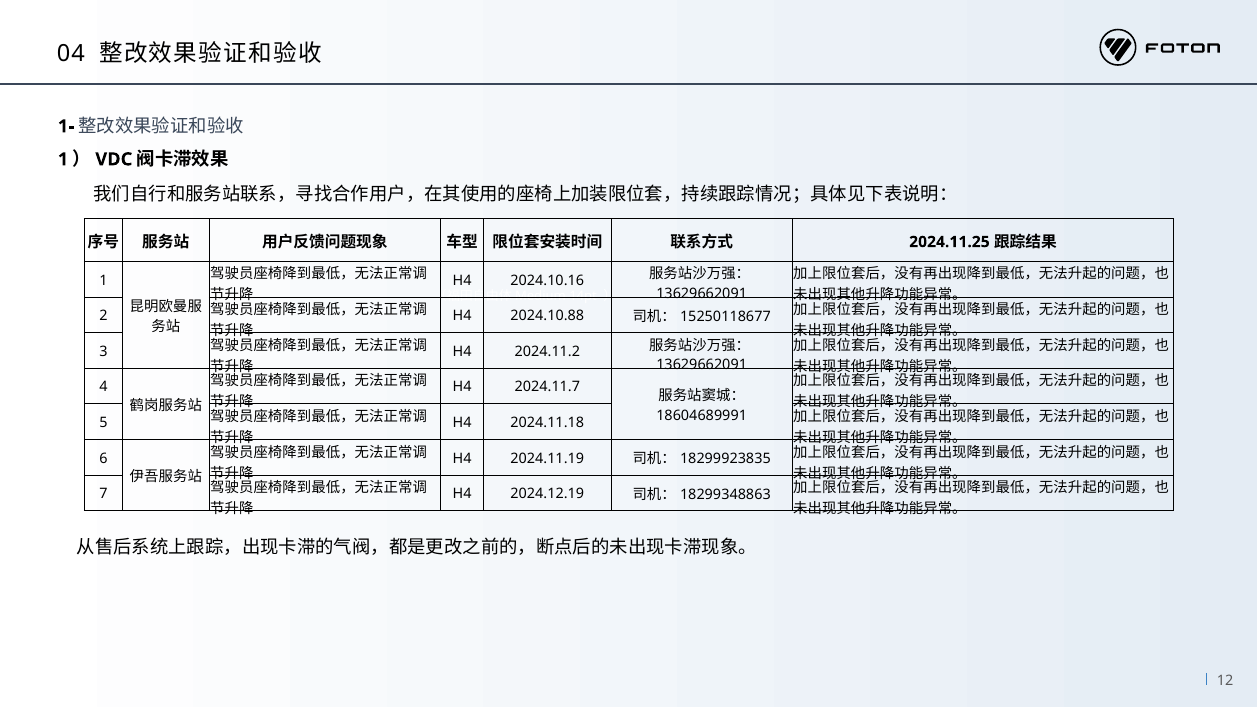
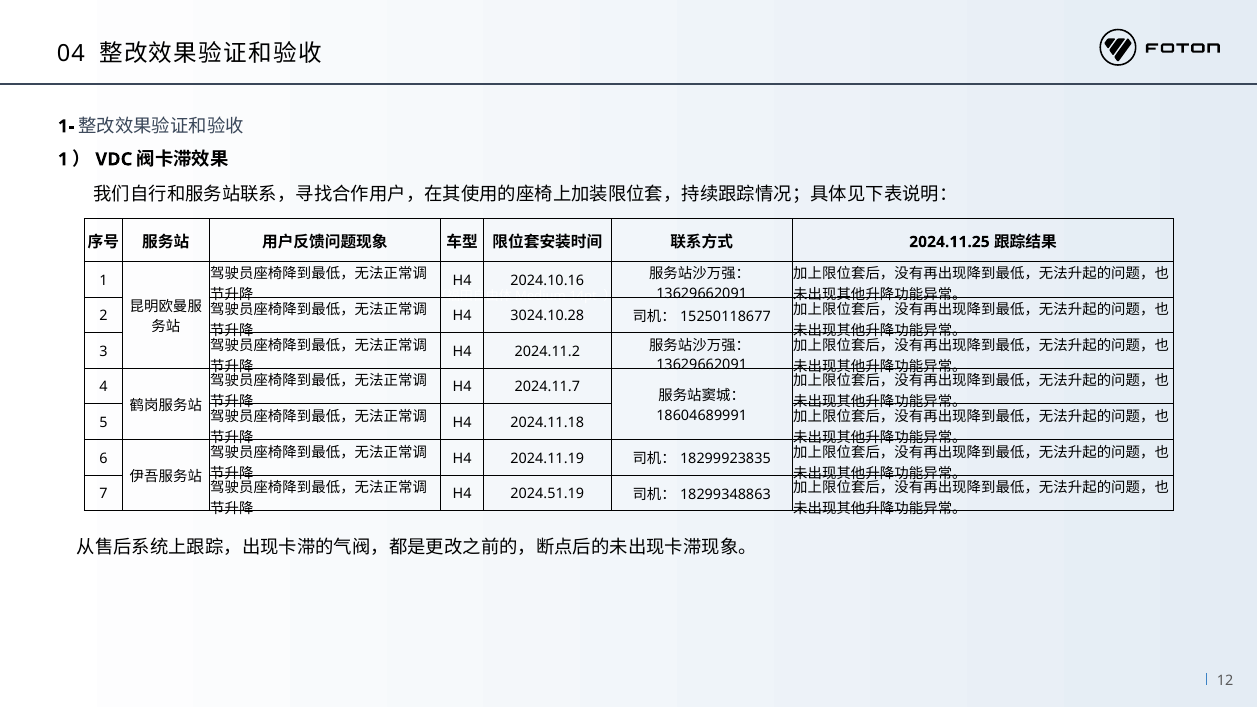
2024.10.88: 2024.10.88 -> 3024.10.28
2024.12.19: 2024.12.19 -> 2024.51.19
